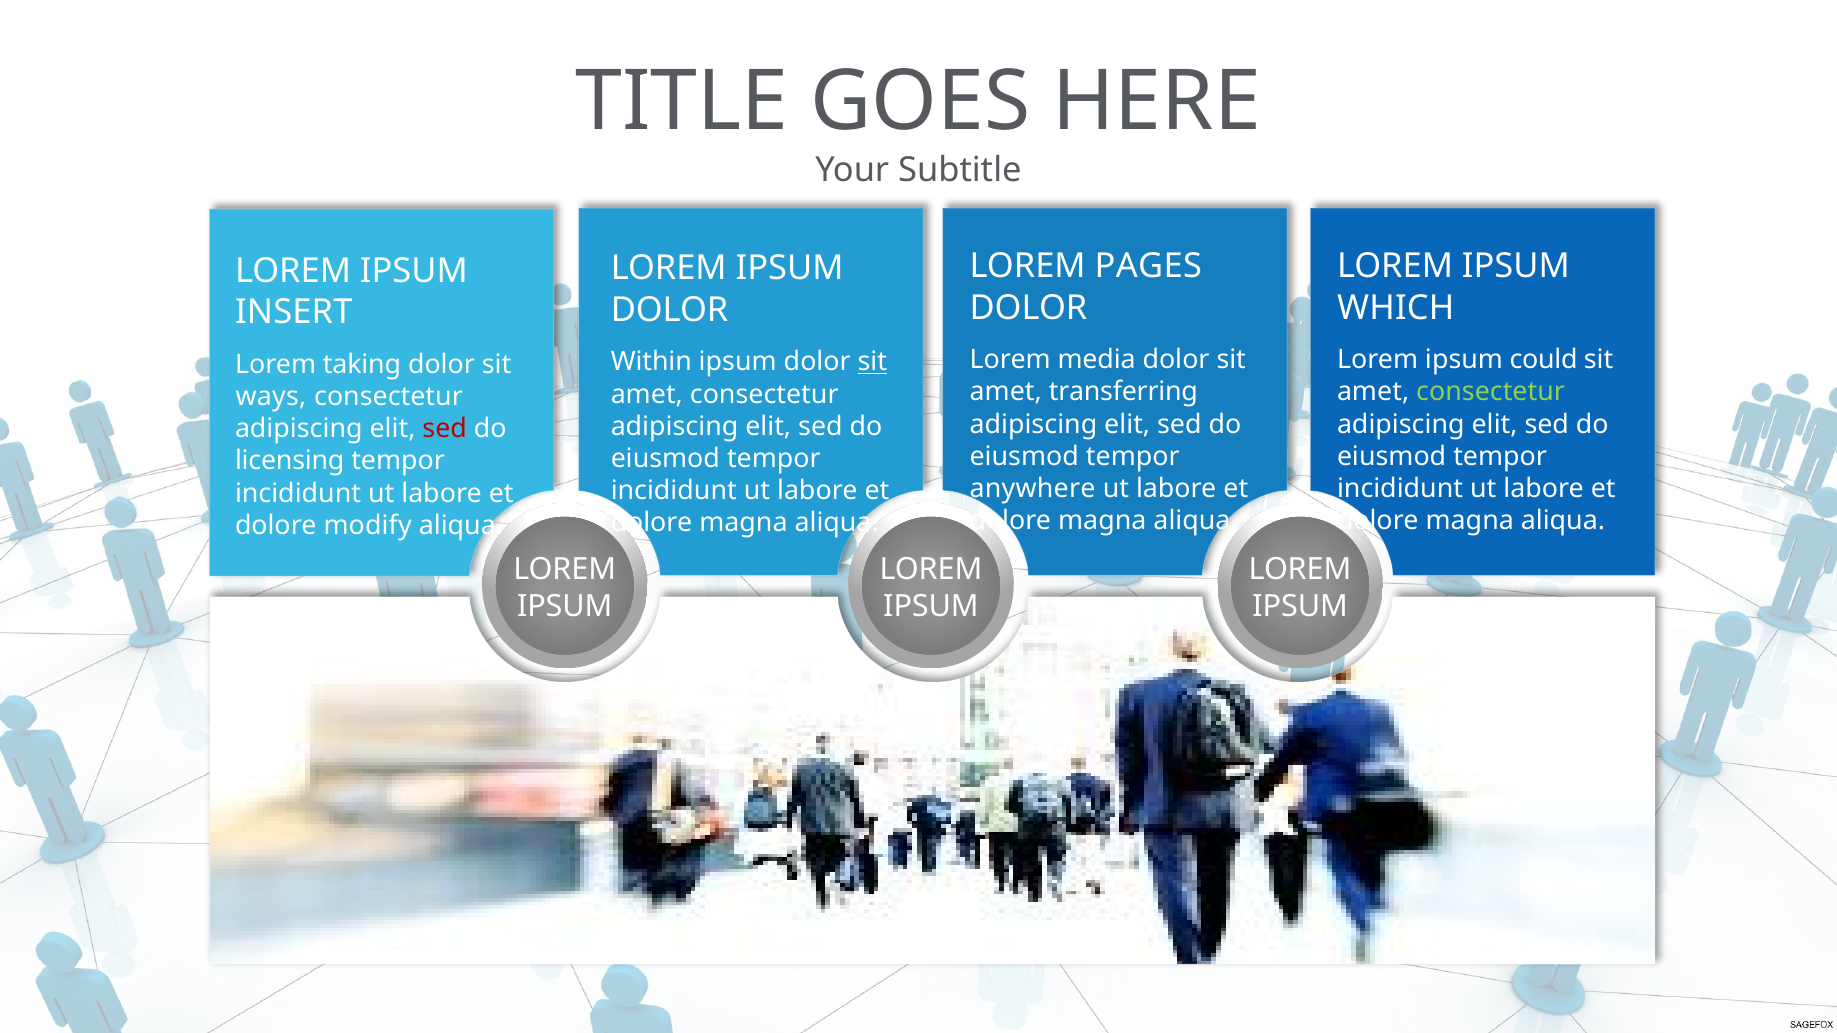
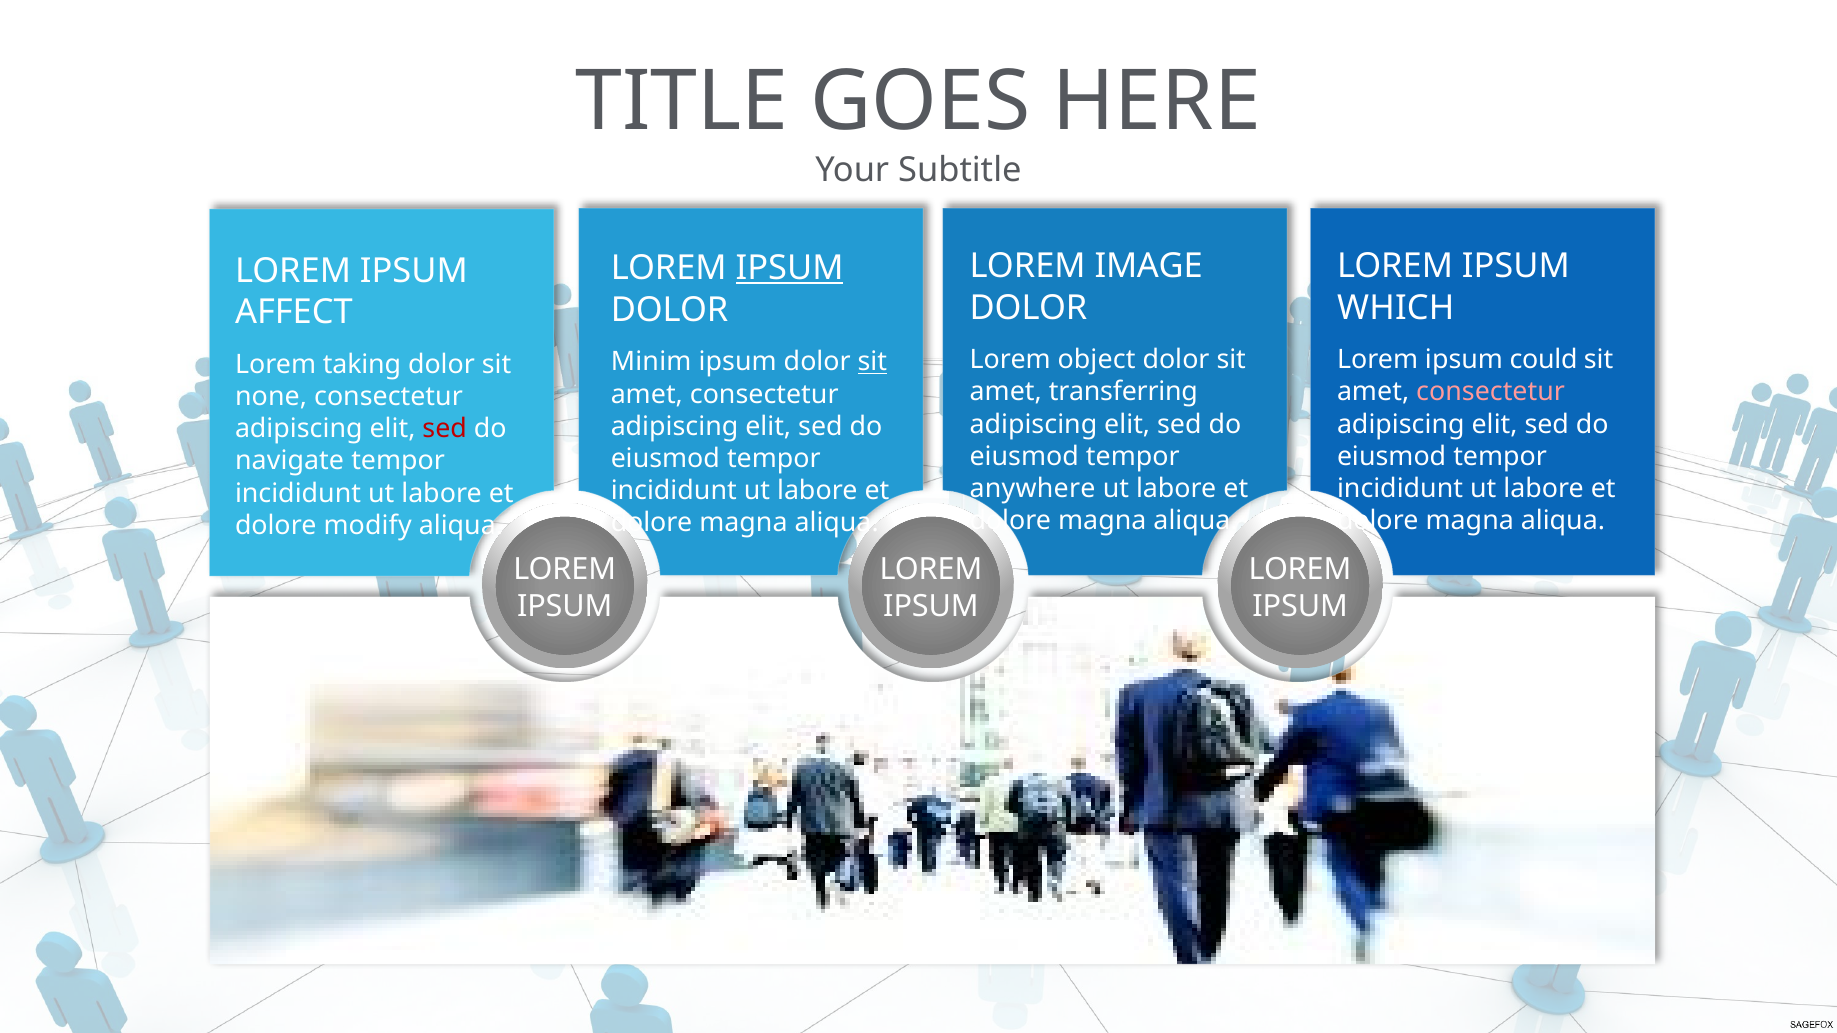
PAGES: PAGES -> IMAGE
IPSUM at (790, 269) underline: none -> present
INSERT: INSERT -> AFFECT
media: media -> object
Within: Within -> Minim
consectetur at (1491, 392) colour: light green -> pink
ways: ways -> none
licensing: licensing -> navigate
